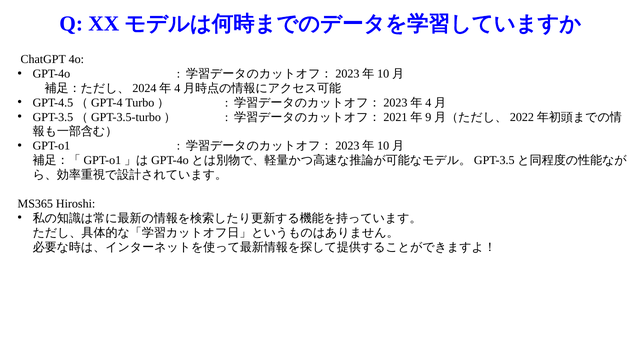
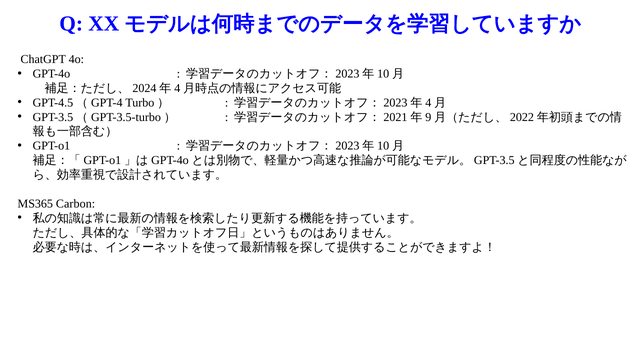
Hiroshi: Hiroshi -> Carbon
